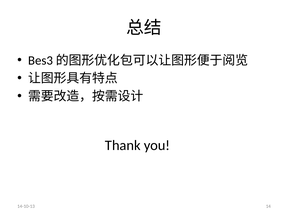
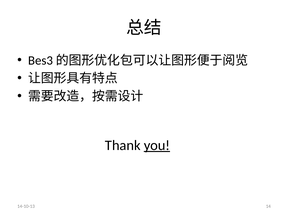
you underline: none -> present
